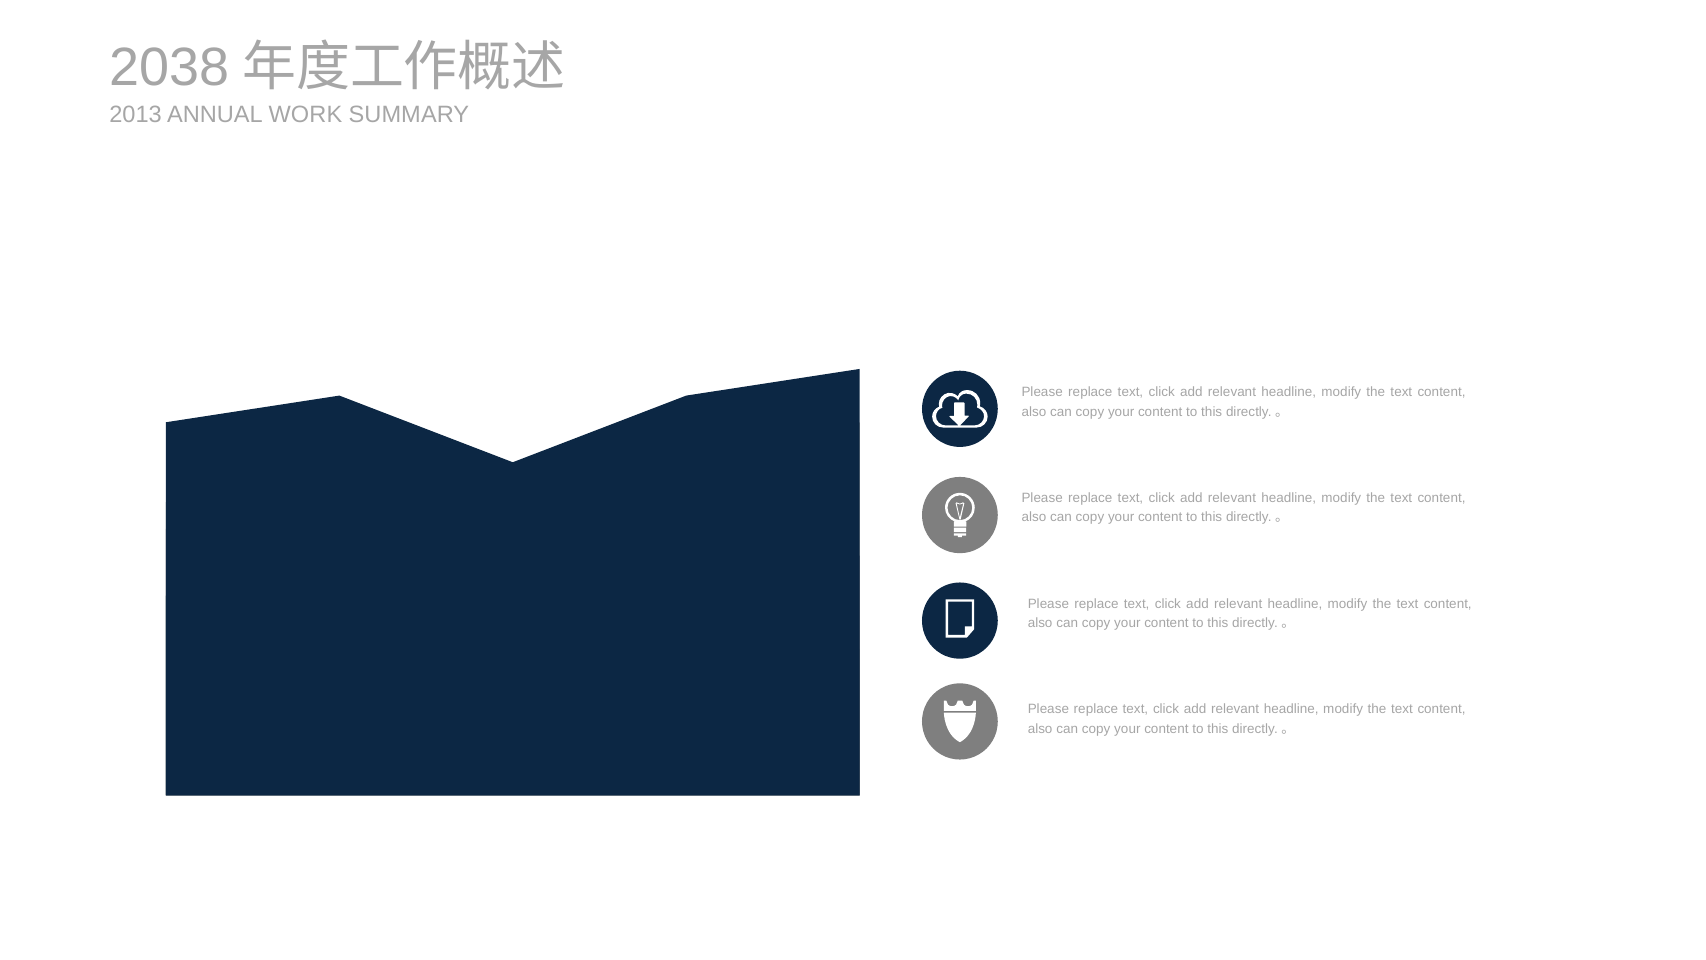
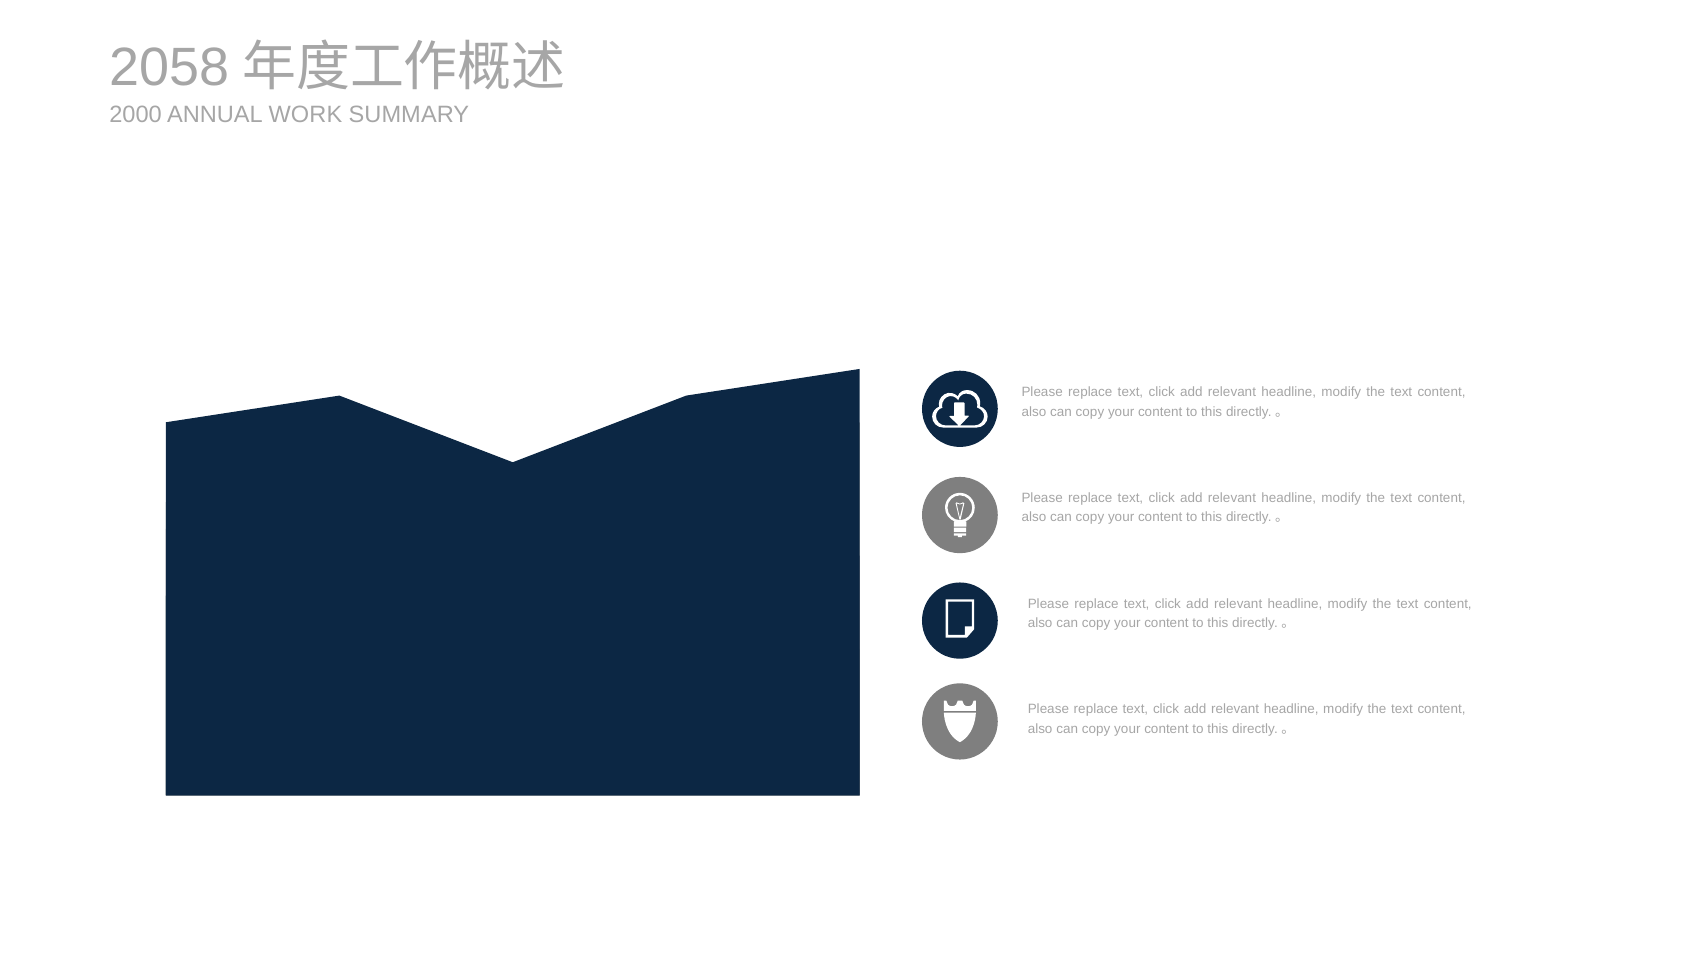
2038: 2038 -> 2058
2013: 2013 -> 2000
